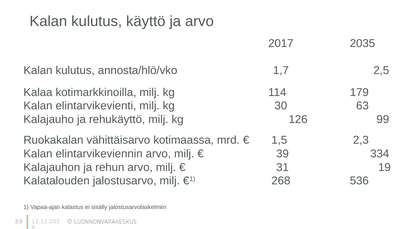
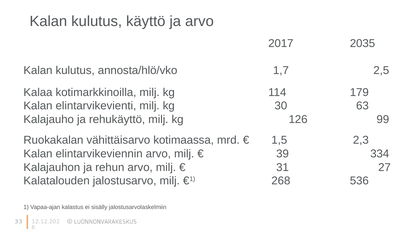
19: 19 -> 27
